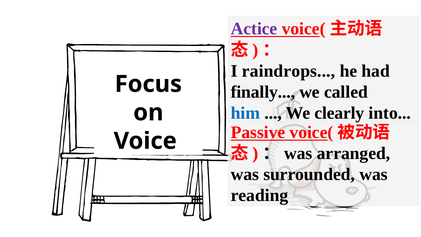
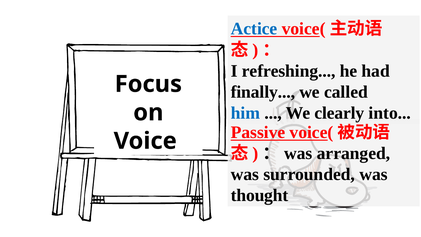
Actice colour: purple -> blue
raindrops: raindrops -> refreshing
reading: reading -> thought
